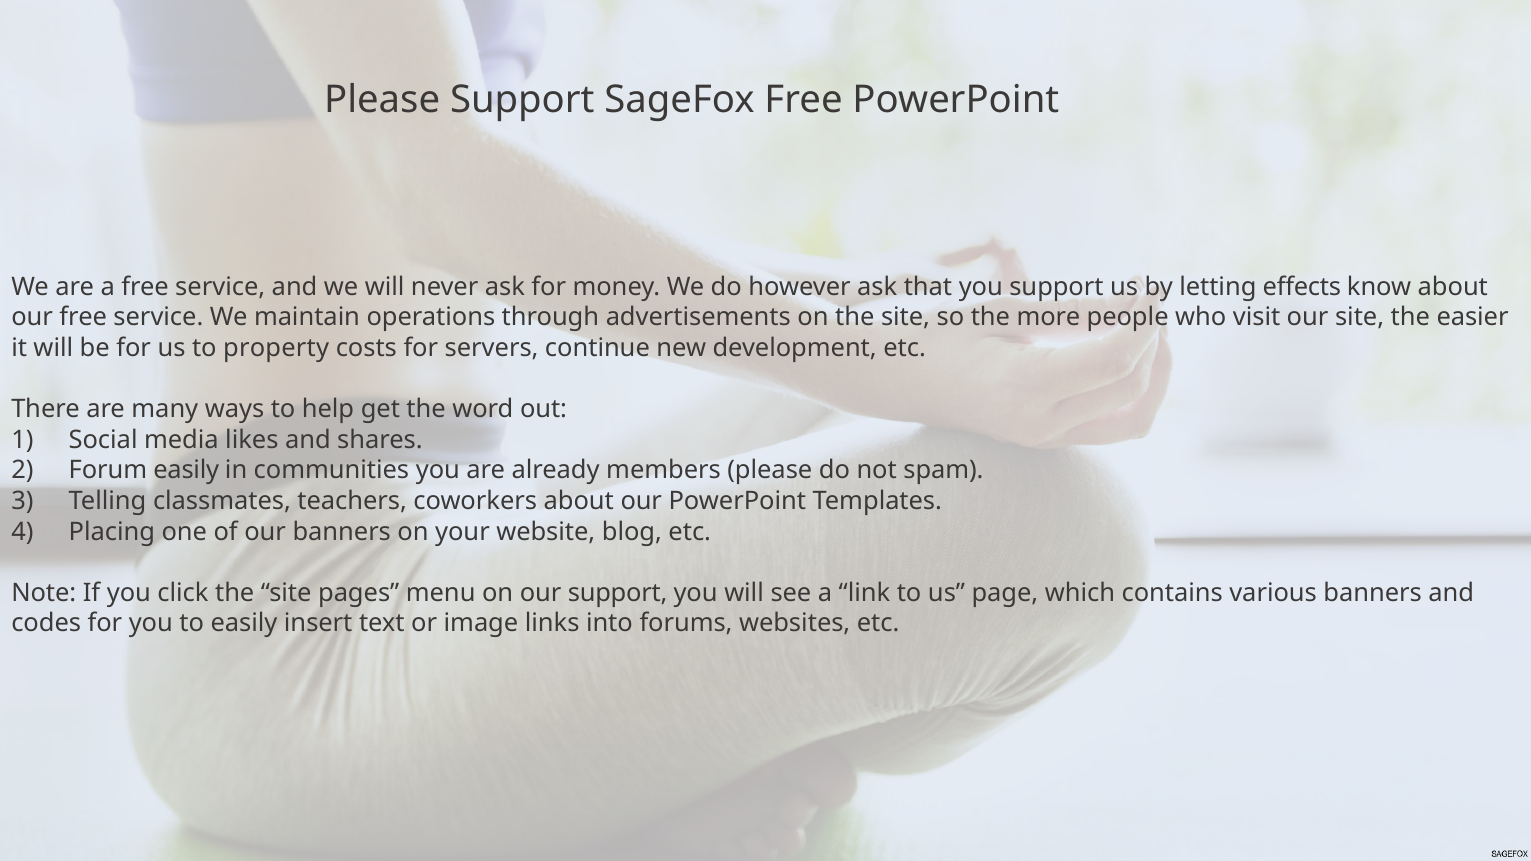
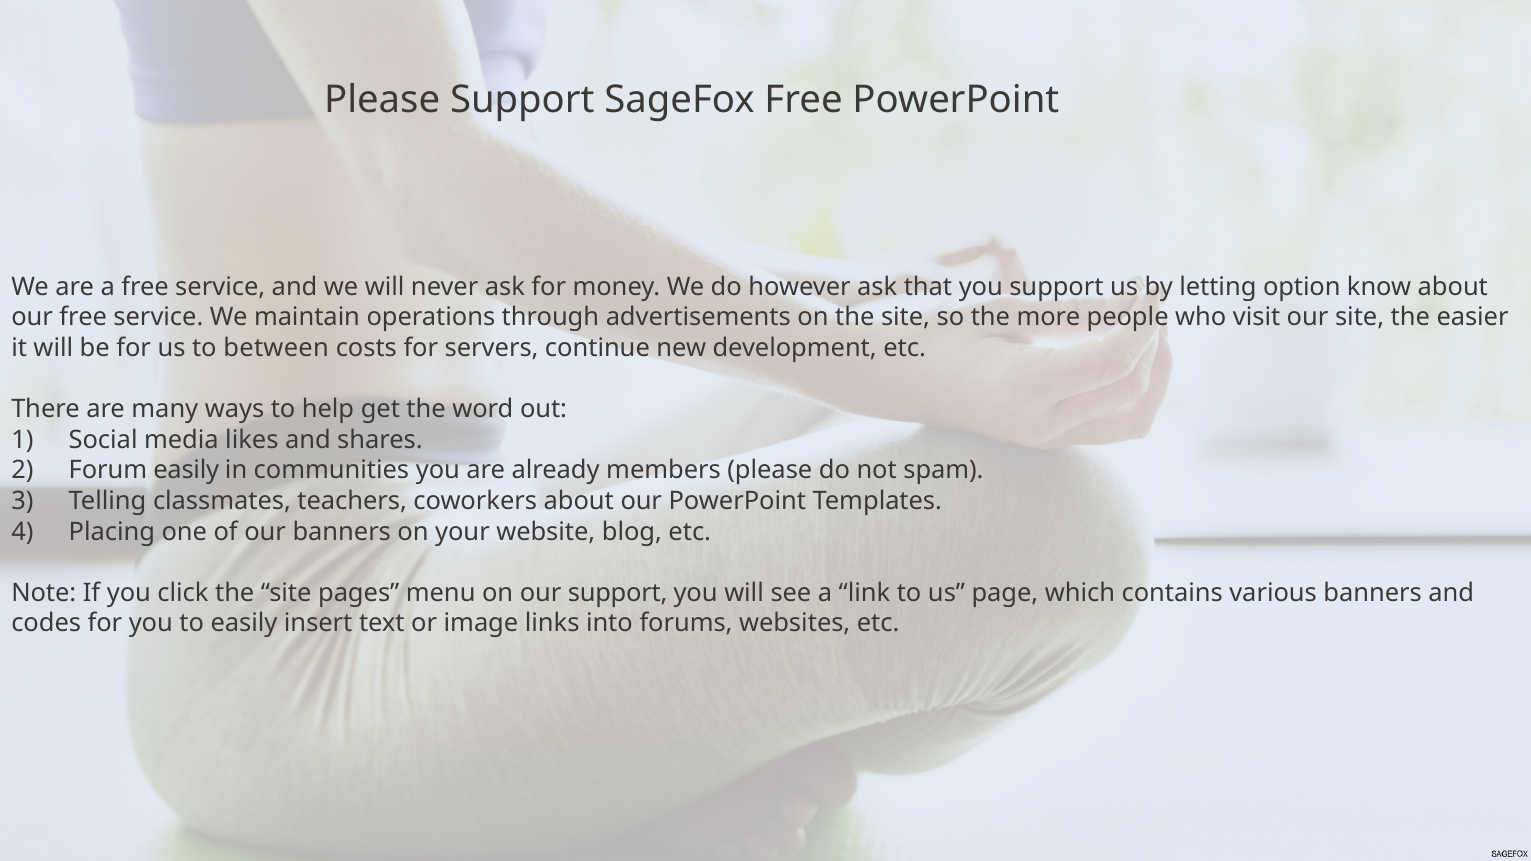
effects: effects -> option
property: property -> between
